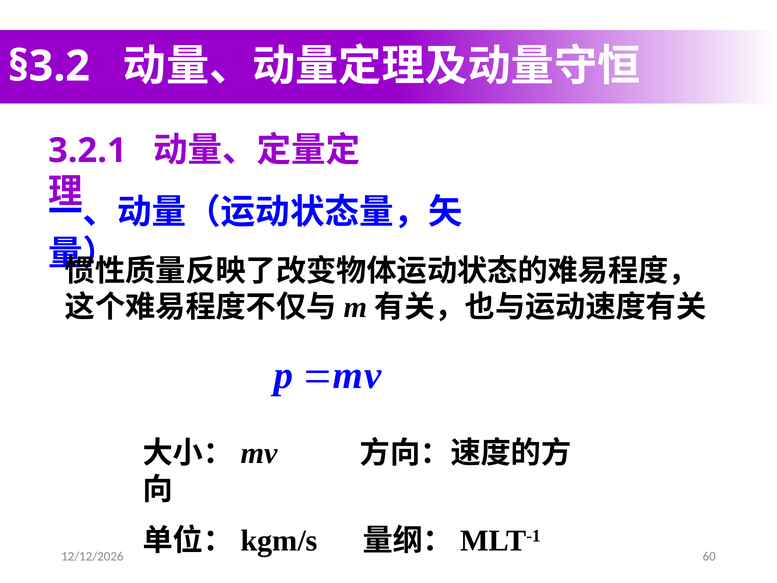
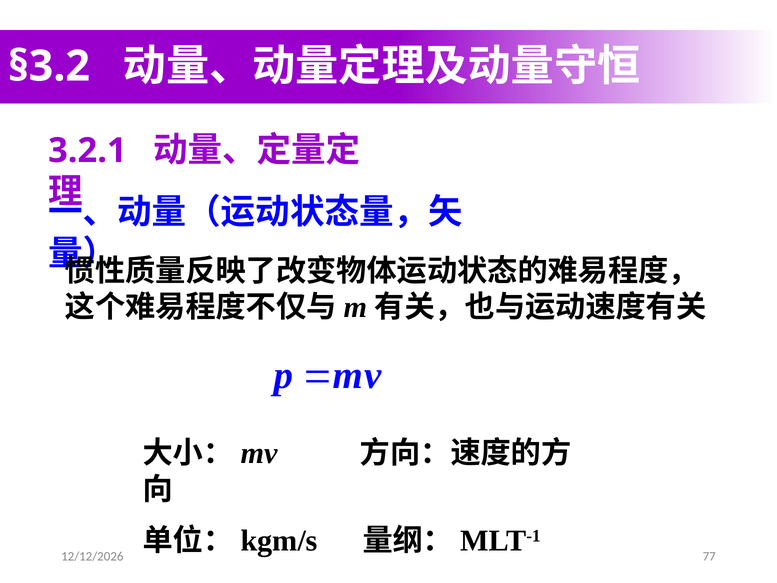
60: 60 -> 77
